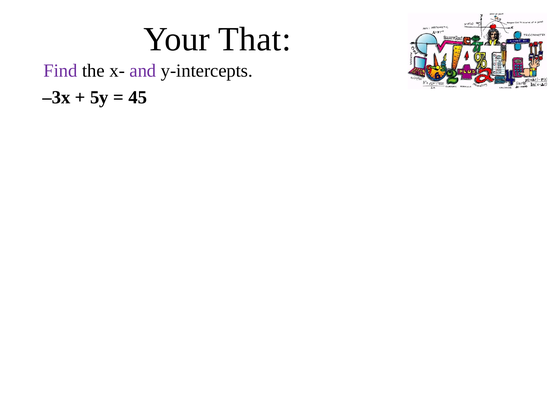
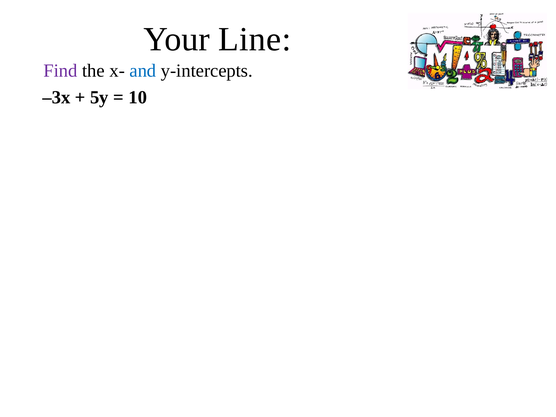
That: That -> Line
and colour: purple -> blue
45: 45 -> 10
